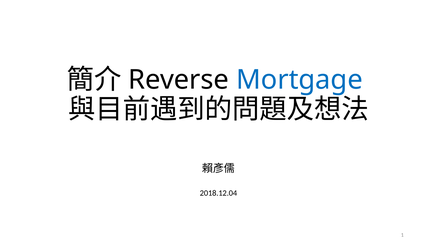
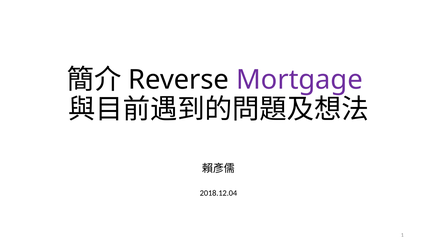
Mortgage colour: blue -> purple
